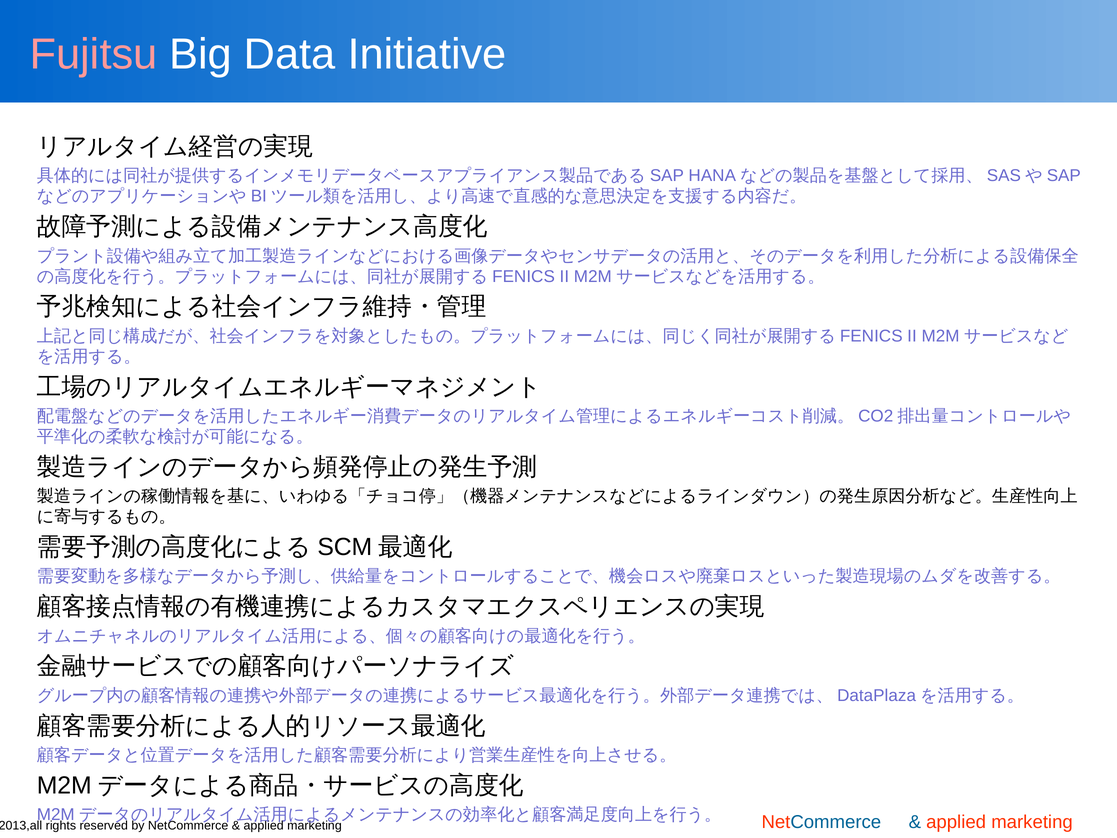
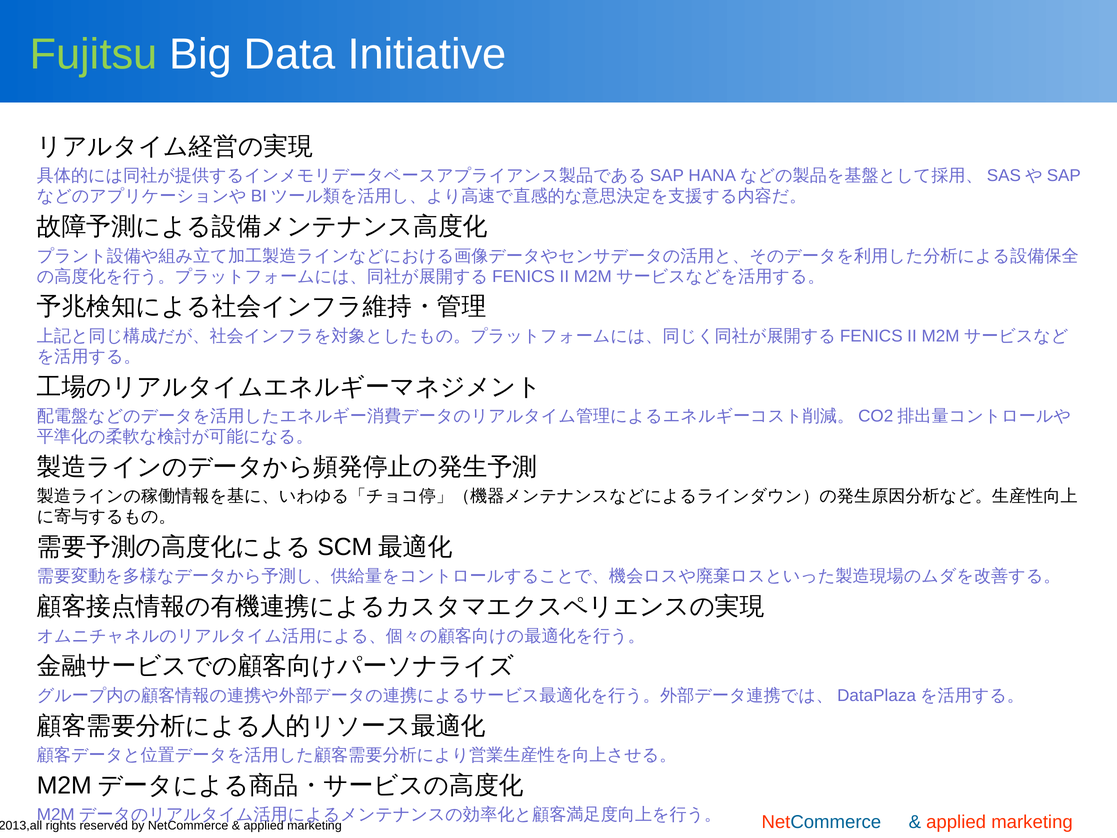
Fujitsu colour: pink -> light green
